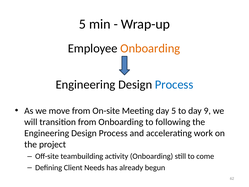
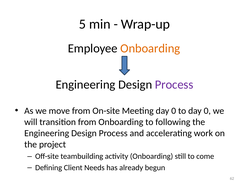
Process at (174, 84) colour: blue -> purple
Meeting day 5: 5 -> 0
to day 9: 9 -> 0
